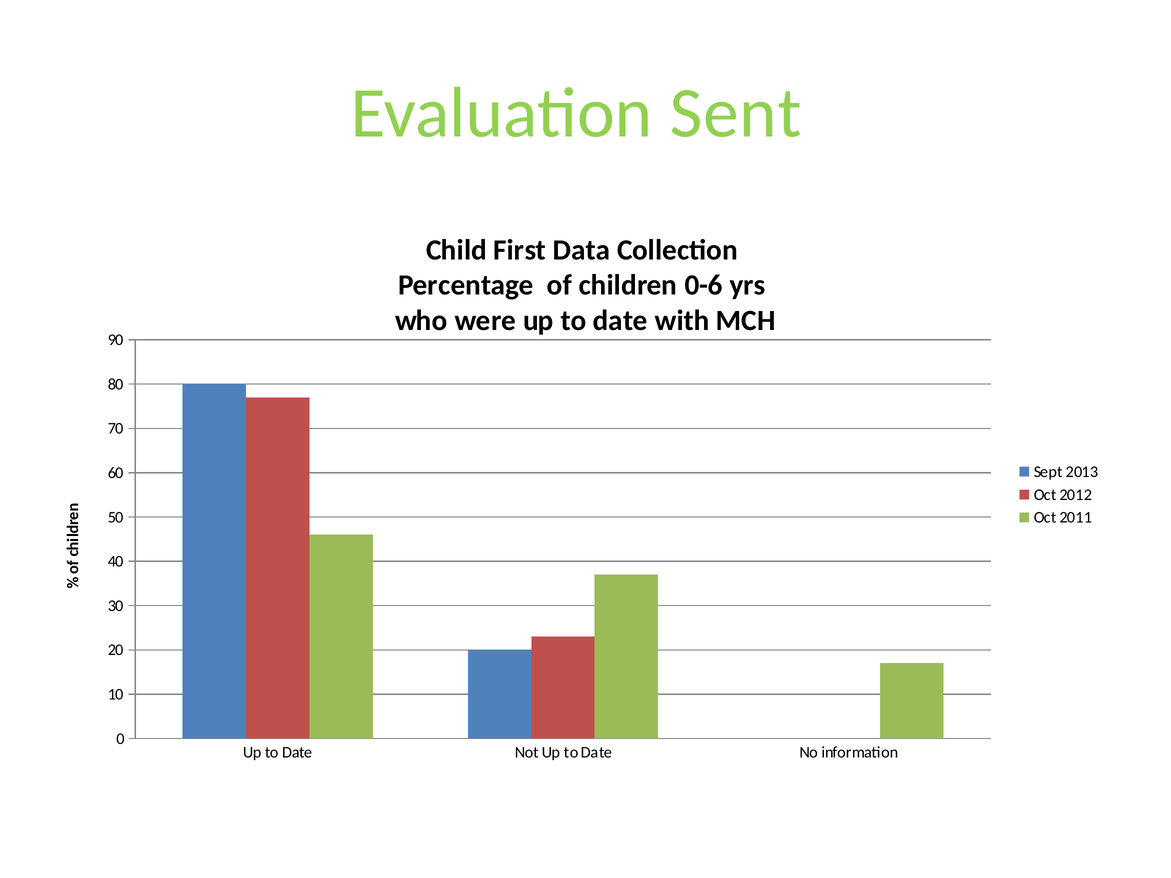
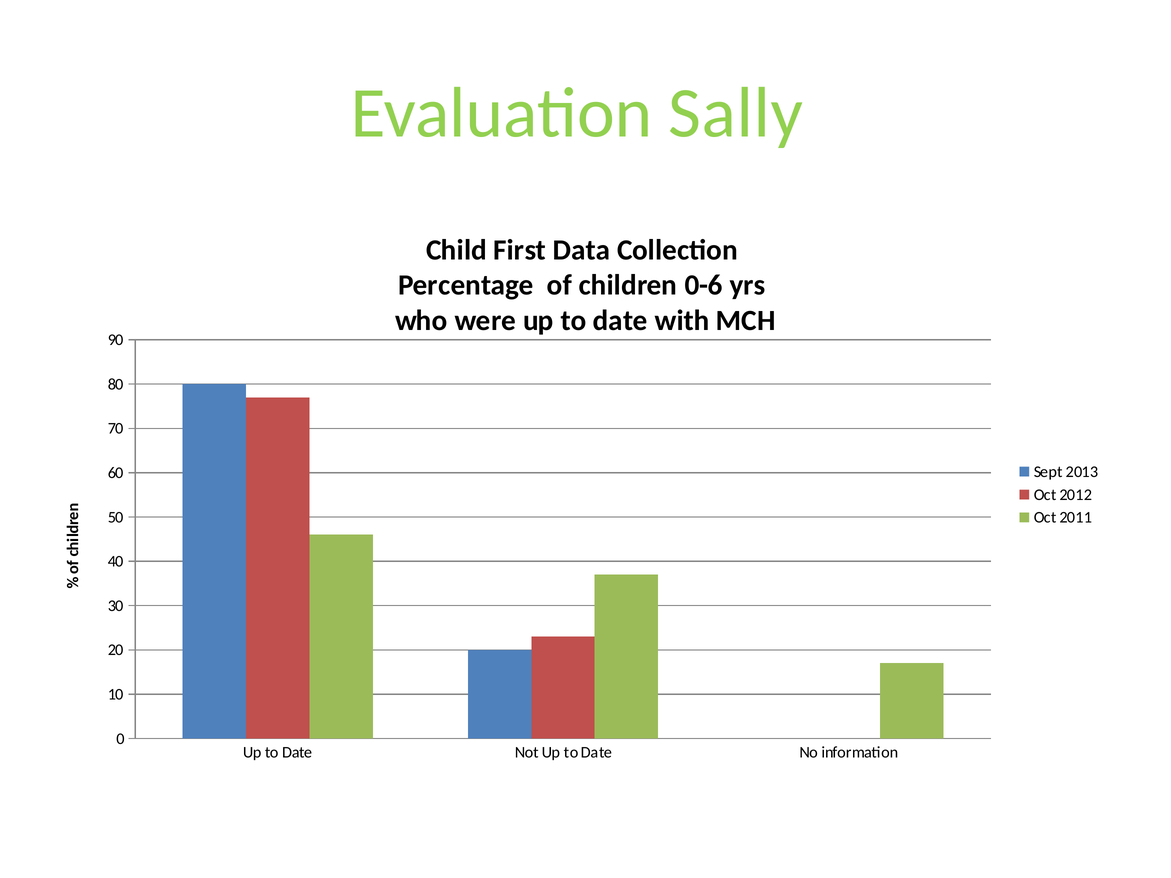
Sent: Sent -> Sally
